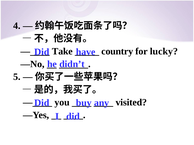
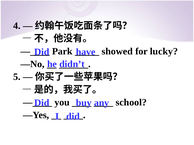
Take: Take -> Park
country: country -> showed
visited: visited -> school
